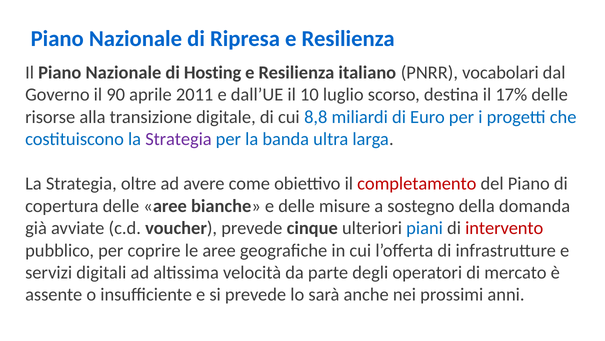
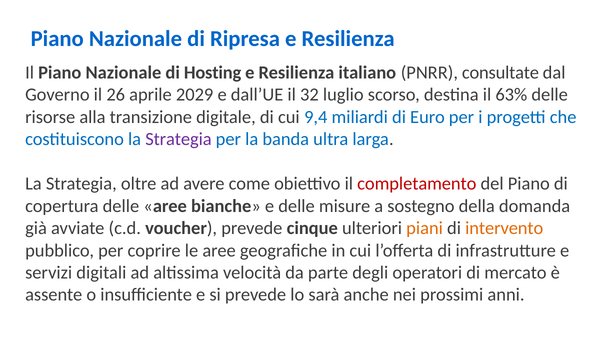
vocabolari: vocabolari -> consultate
90: 90 -> 26
2011: 2011 -> 2029
10: 10 -> 32
17%: 17% -> 63%
8,8: 8,8 -> 9,4
piani colour: blue -> orange
intervento colour: red -> orange
